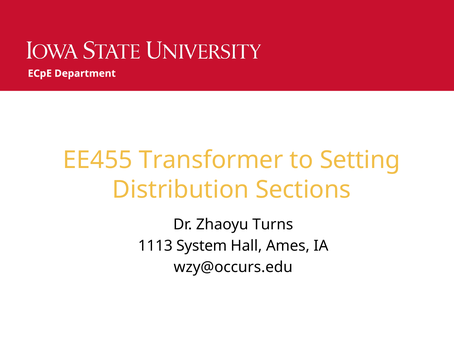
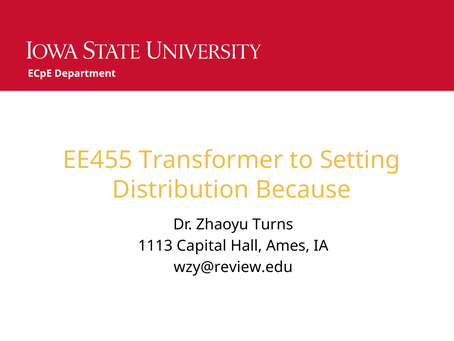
Sections: Sections -> Because
System: System -> Capital
wzy@occurs.edu: wzy@occurs.edu -> wzy@review.edu
